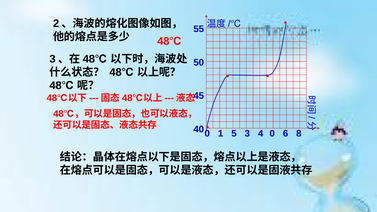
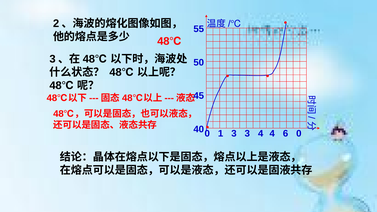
1 5: 5 -> 3
4 0: 0 -> 4
6 8: 8 -> 0
